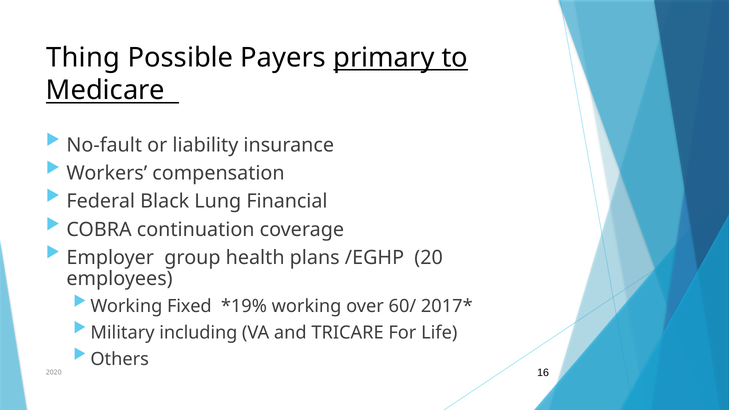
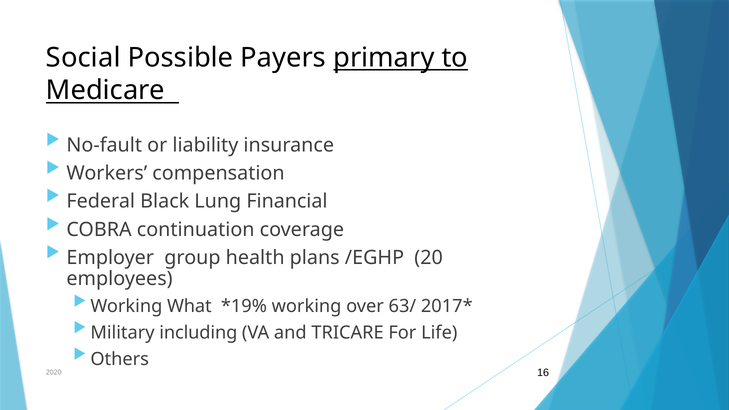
Thing: Thing -> Social
Fixed: Fixed -> What
60/: 60/ -> 63/
